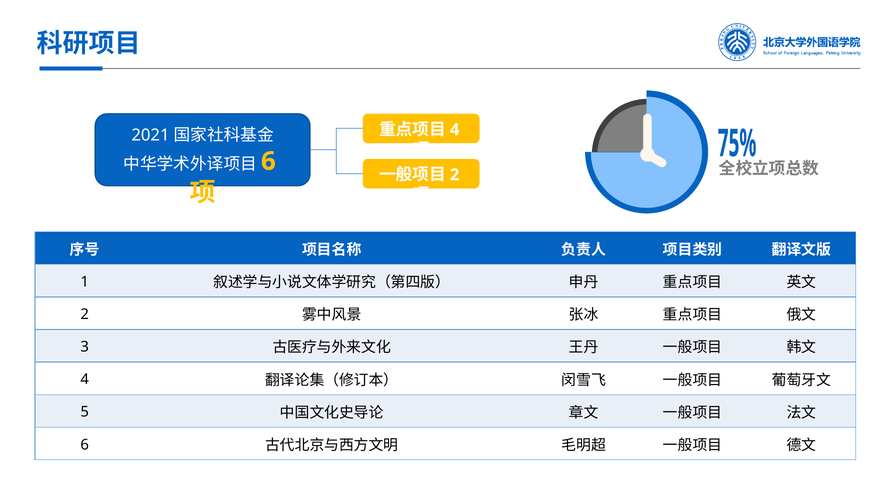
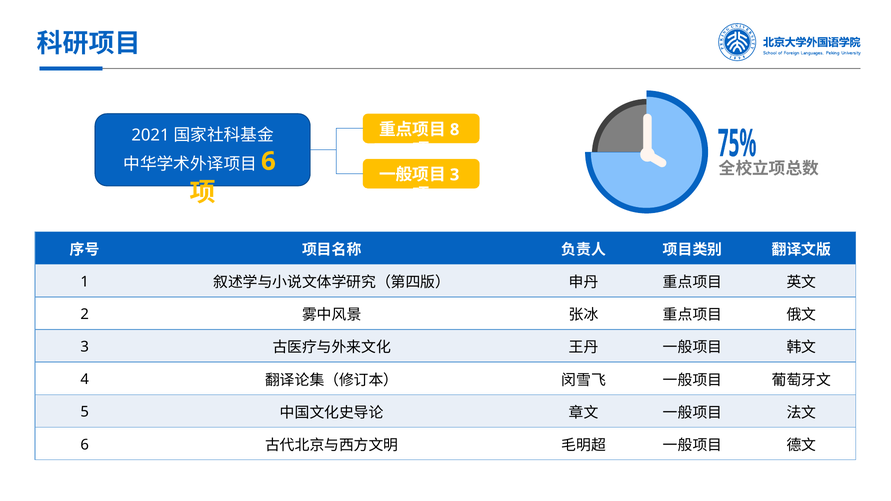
4 at (455, 130): 4 -> 8
2 at (455, 175): 2 -> 3
